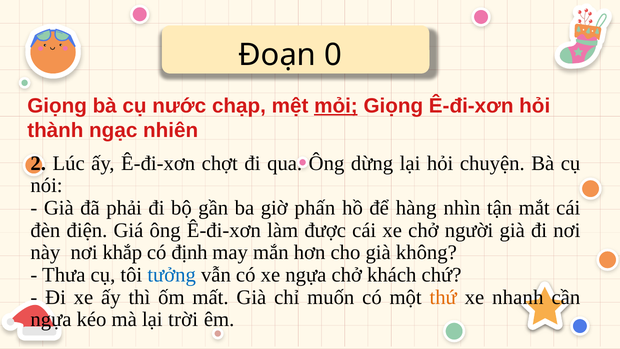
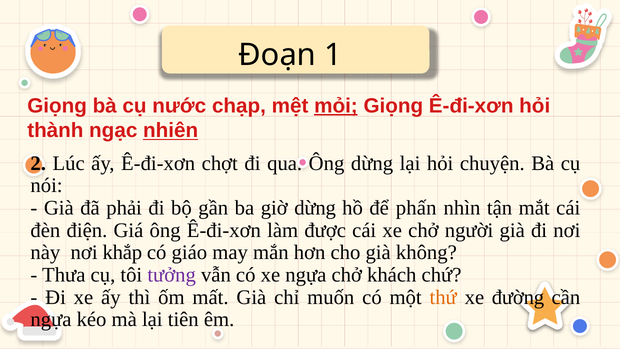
0: 0 -> 1
nhiên underline: none -> present
giờ phấn: phấn -> dừng
hàng: hàng -> phấn
định: định -> giáo
tưởng colour: blue -> purple
nhanh: nhanh -> đường
trời: trời -> tiên
